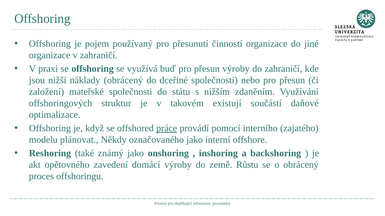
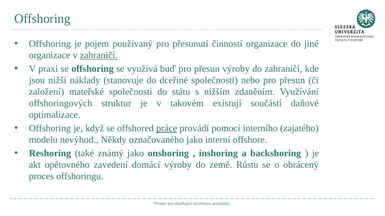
zahraničí at (99, 55) underline: none -> present
náklady obrácený: obrácený -> stanovuje
plánovat: plánovat -> nevýhod
